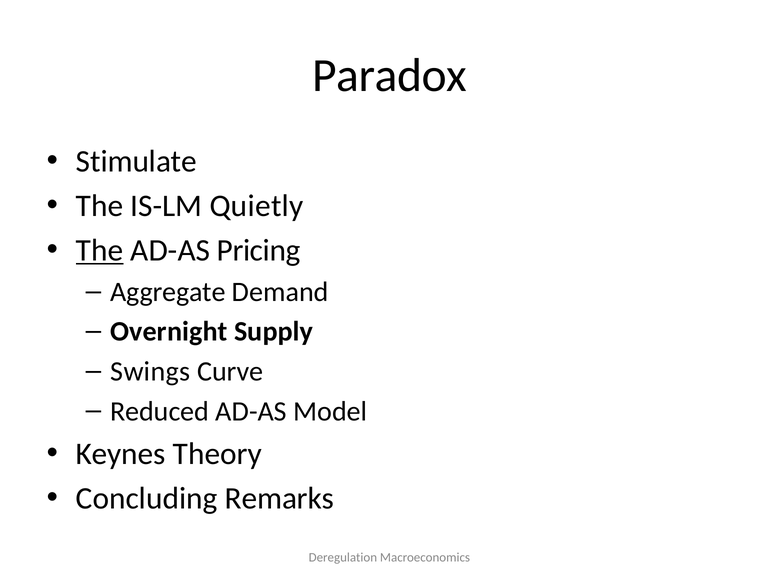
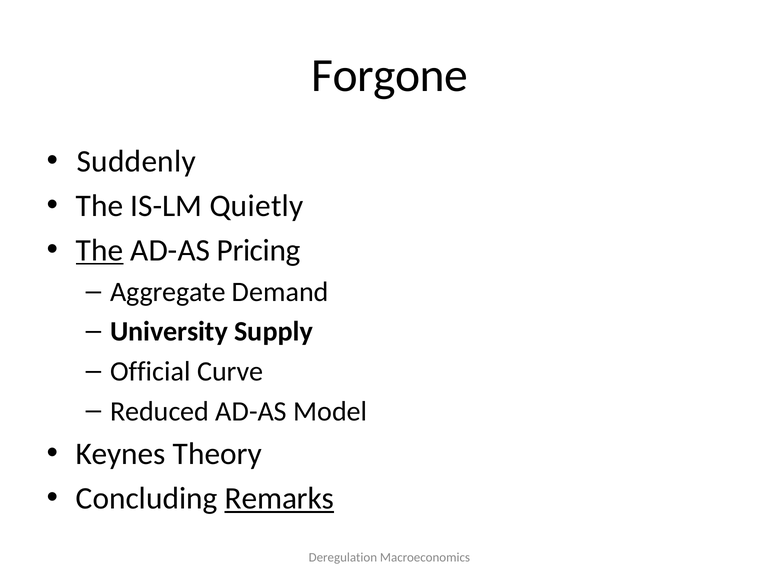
Paradox: Paradox -> Forgone
Stimulate: Stimulate -> Suddenly
Overnight: Overnight -> University
Swings: Swings -> Official
Remarks underline: none -> present
